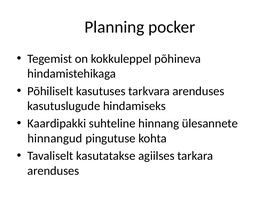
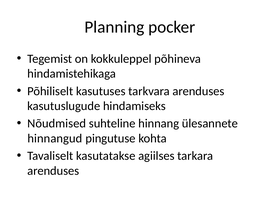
Kaardipakki: Kaardipakki -> Nõudmised
